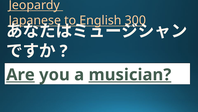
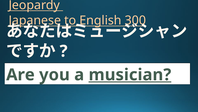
Are underline: present -> none
